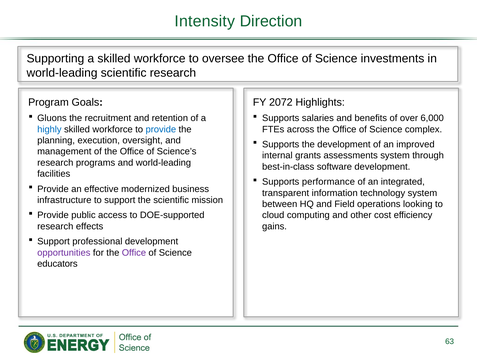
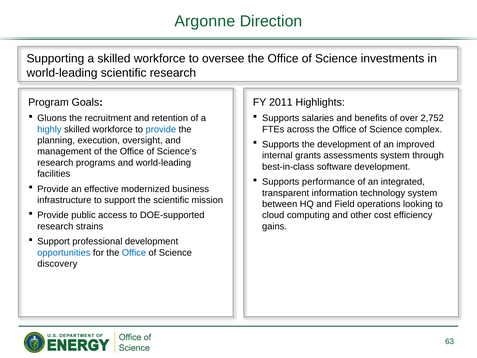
Intensity: Intensity -> Argonne
2072: 2072 -> 2011
6,000: 6,000 -> 2,752
effects: effects -> strains
opportunities colour: purple -> blue
Office at (134, 253) colour: purple -> blue
educators: educators -> discovery
